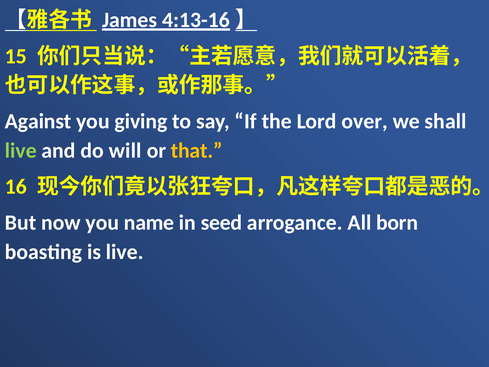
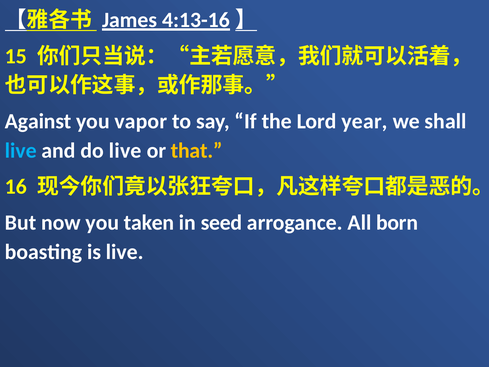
giving: giving -> vapor
over: over -> year
live at (21, 151) colour: light green -> light blue
do will: will -> live
name: name -> taken
